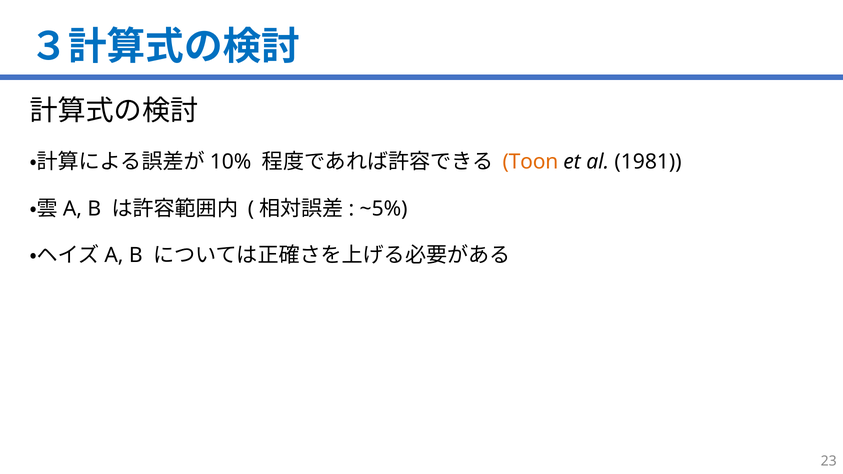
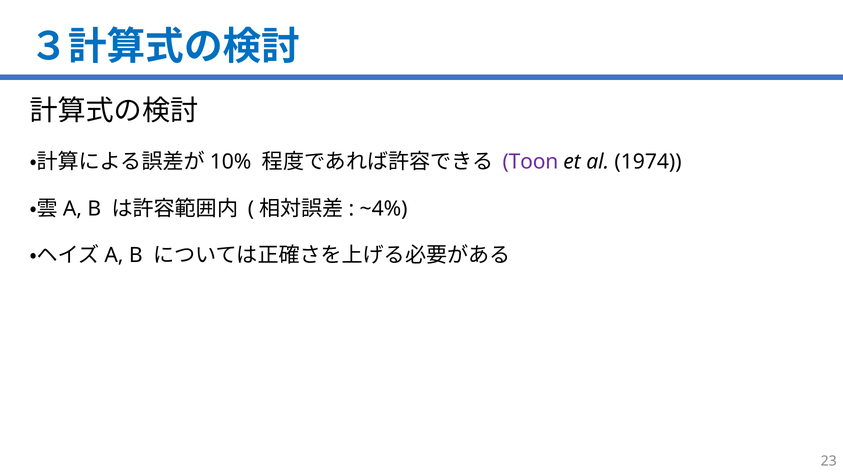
Toon colour: orange -> purple
1981: 1981 -> 1974
~5%: ~5% -> ~4%
